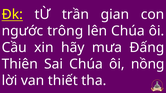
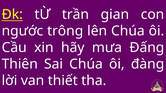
nồng: nồng -> đàng
